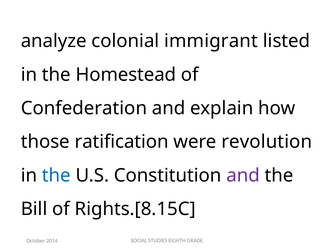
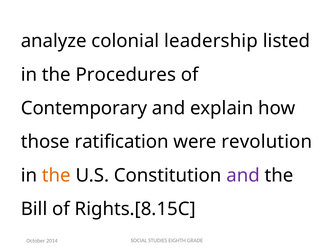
immigrant: immigrant -> leadership
Homestead: Homestead -> Procedures
Confederation: Confederation -> Contemporary
the at (56, 175) colour: blue -> orange
